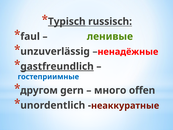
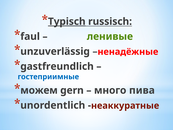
gastfreundlich underline: present -> none
другом: другом -> можем
offen: offen -> пива
